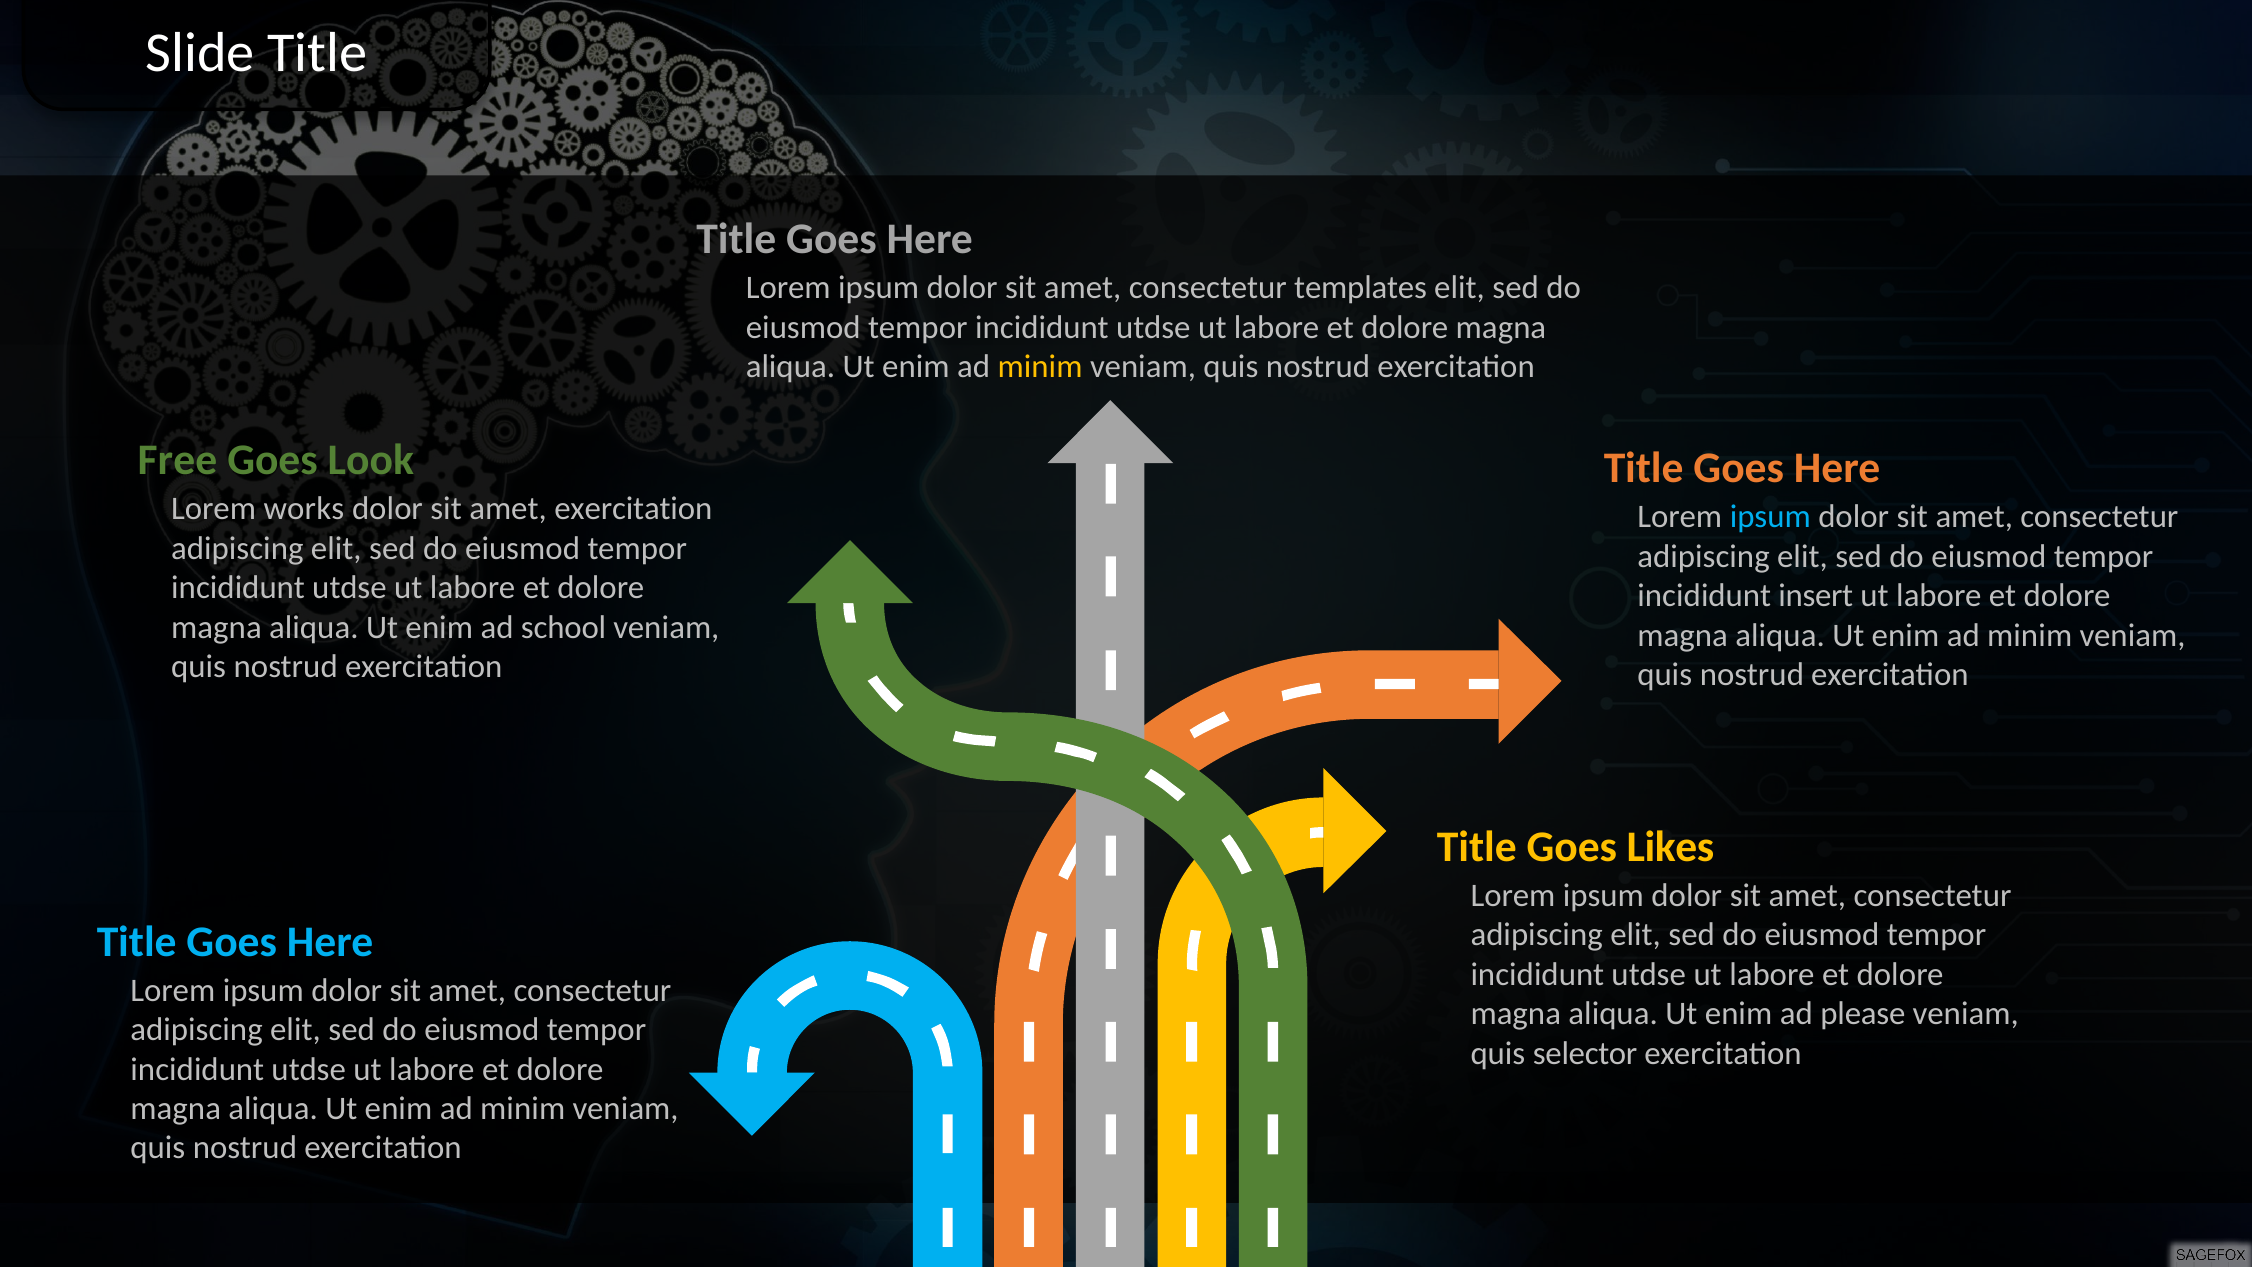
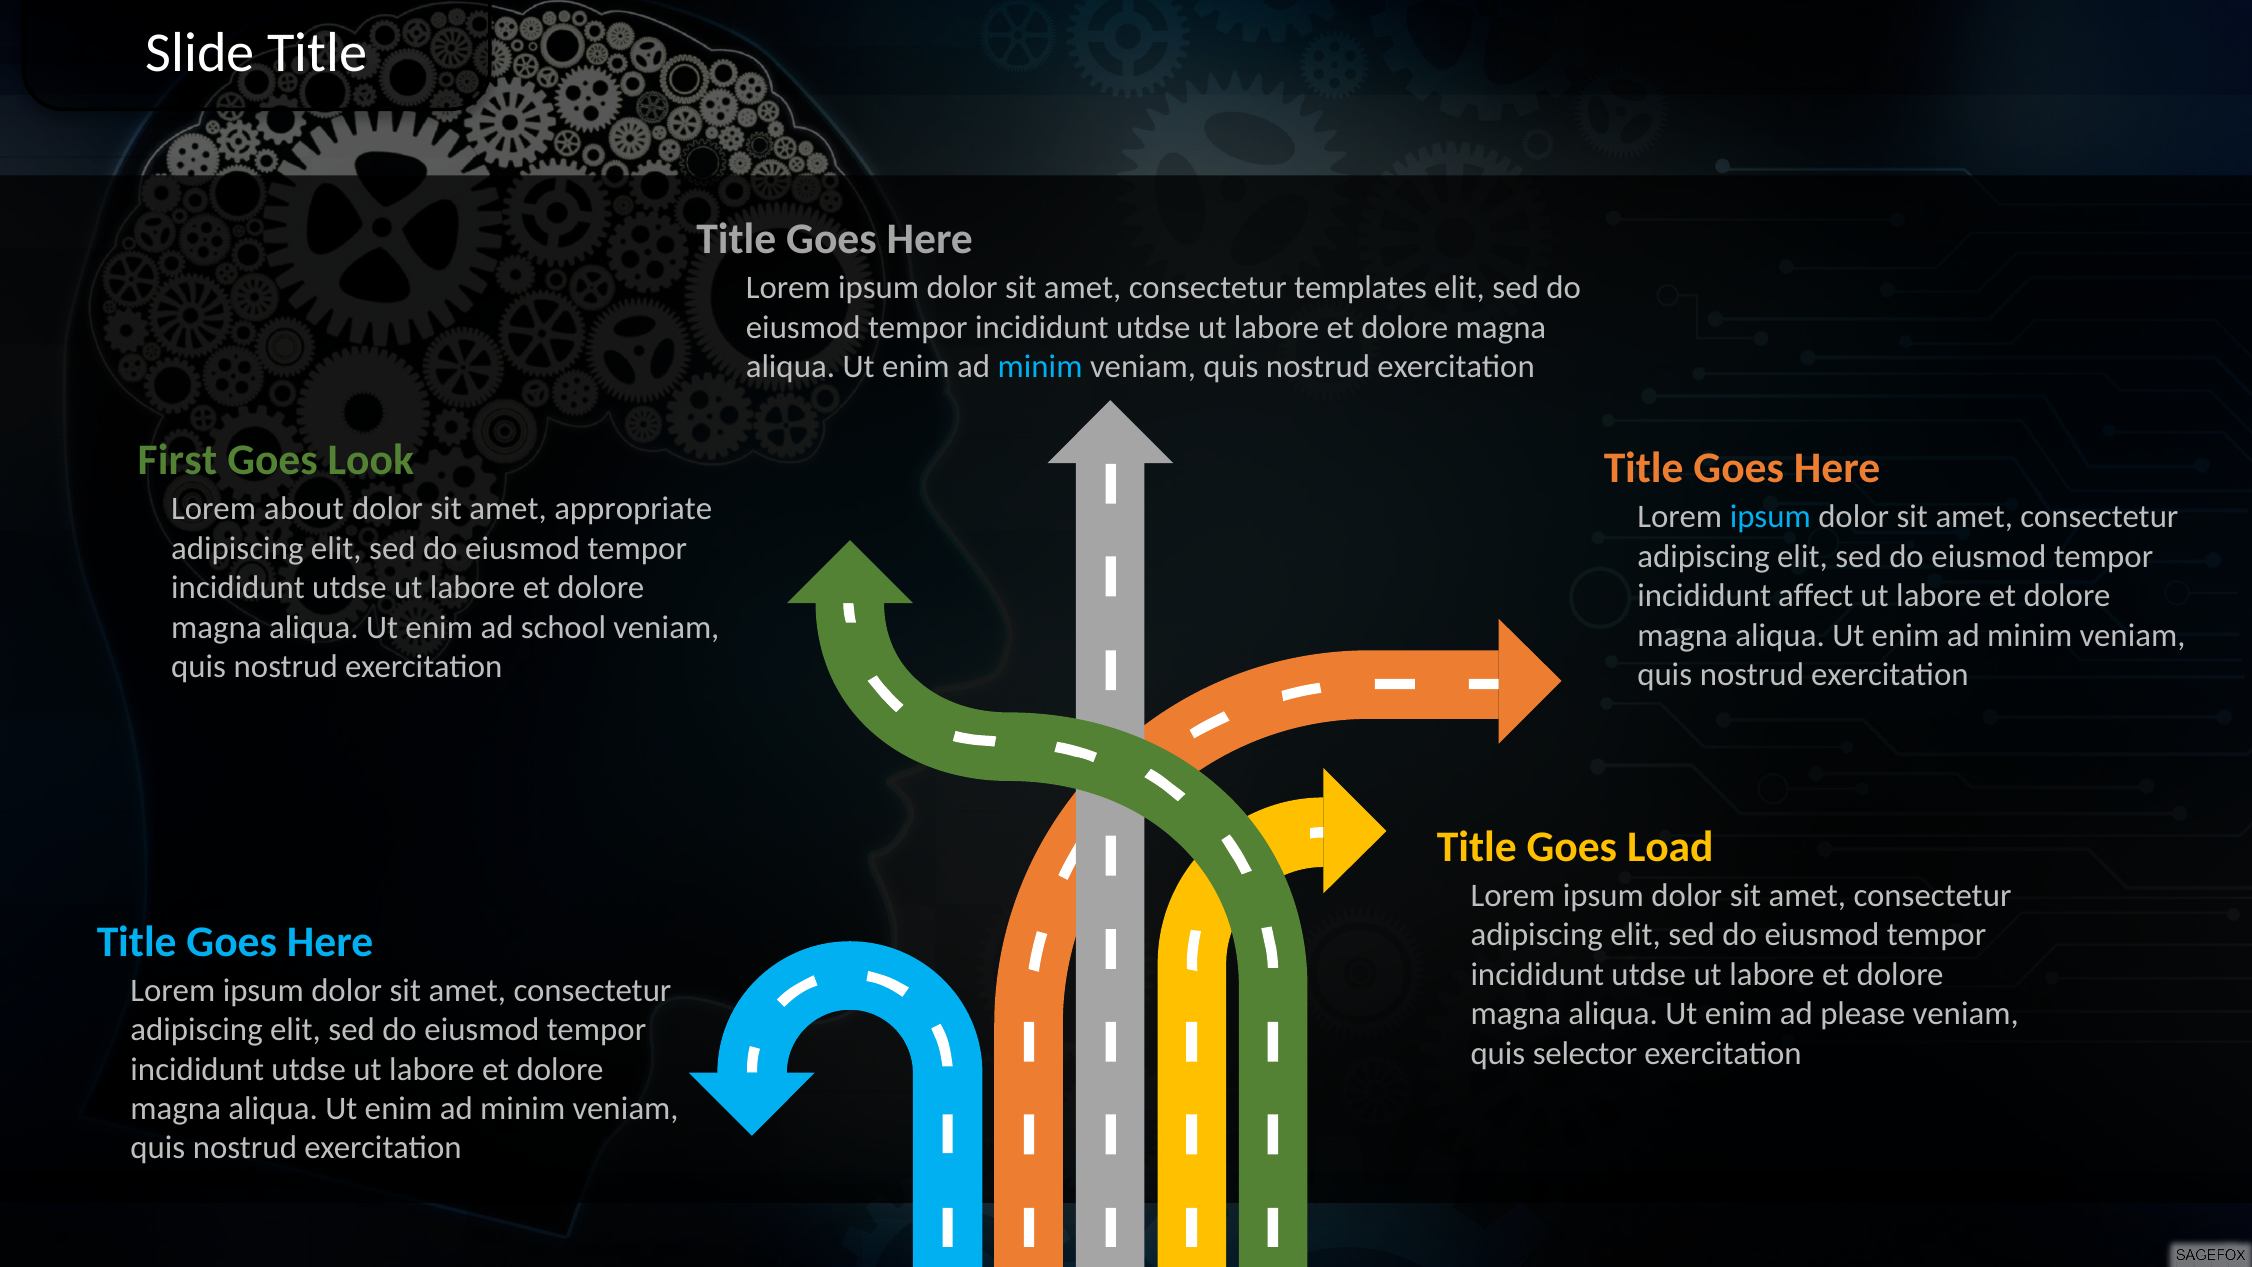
minim at (1040, 367) colour: yellow -> light blue
Free: Free -> First
works: works -> about
amet exercitation: exercitation -> appropriate
insert: insert -> affect
Likes: Likes -> Load
